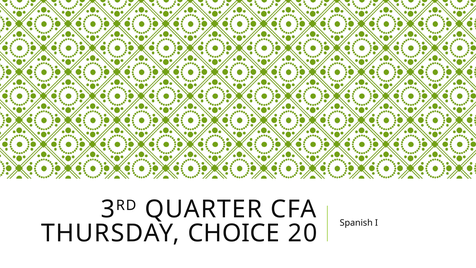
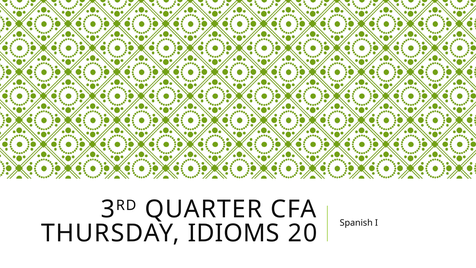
CHOICE: CHOICE -> IDIOMS
